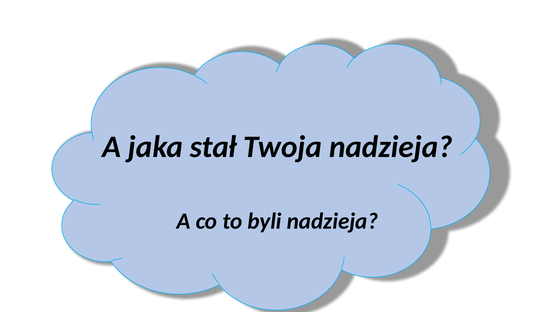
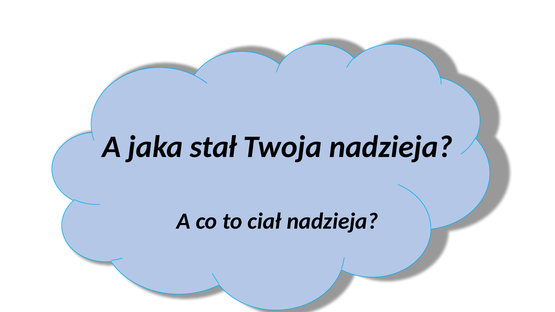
byli: byli -> ciał
